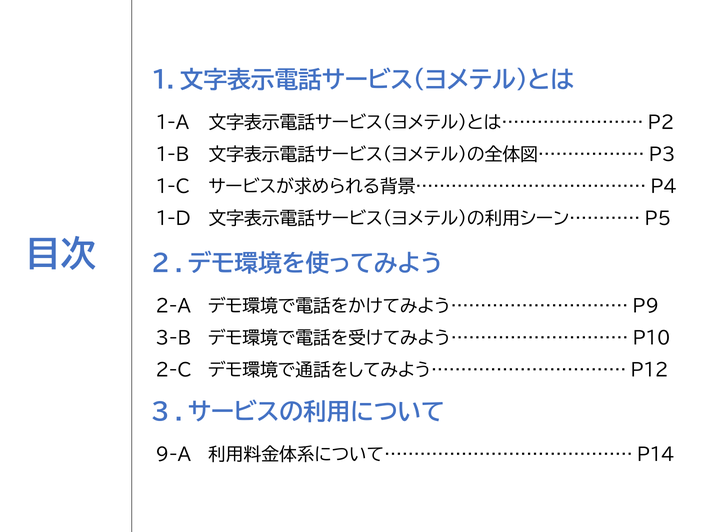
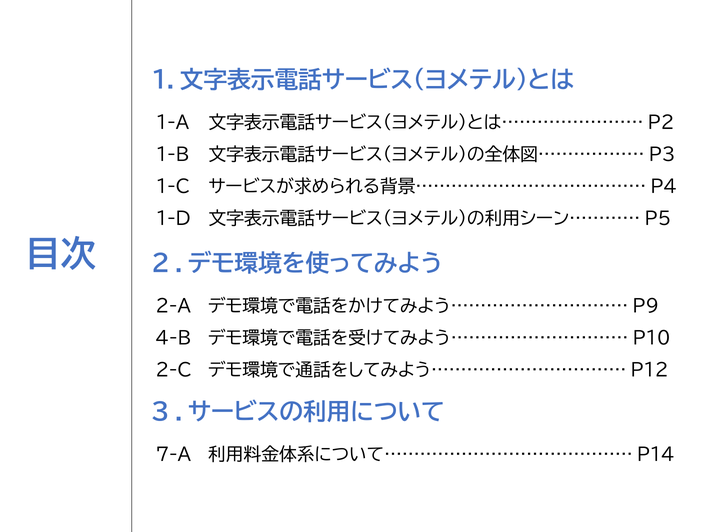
3-B: 3-B -> 4-B
9-A: 9-A -> 7-A
